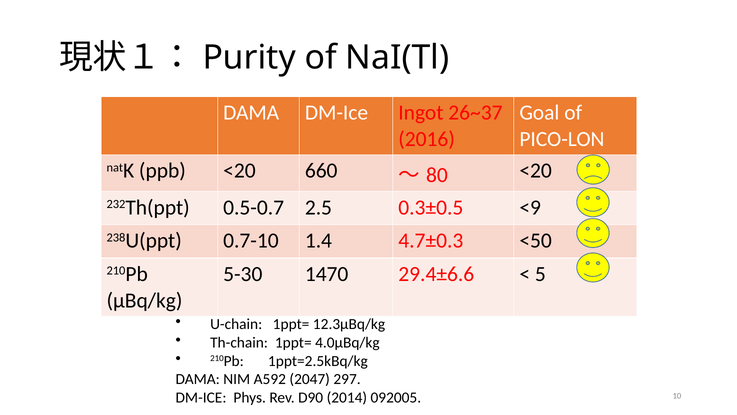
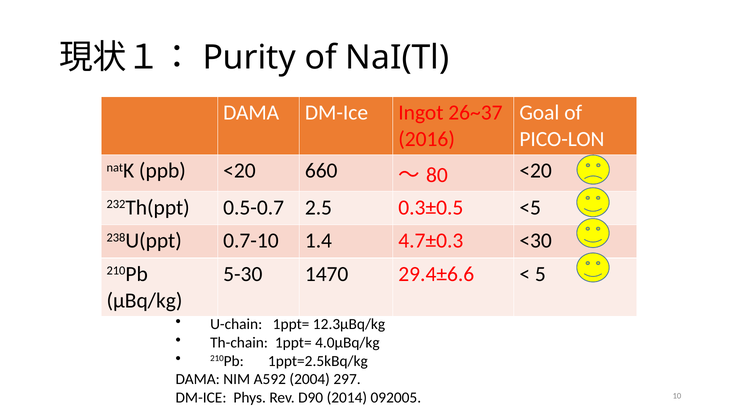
<9: <9 -> <5
<50: <50 -> <30
2047: 2047 -> 2004
